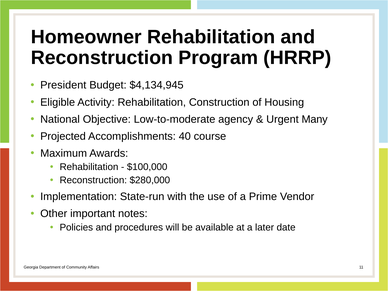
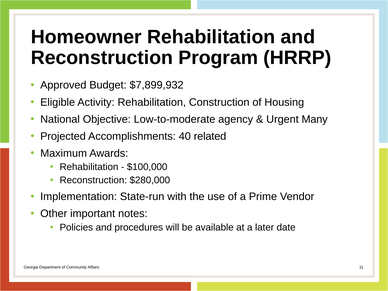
President: President -> Approved
$4,134,945: $4,134,945 -> $7,899,932
course: course -> related
